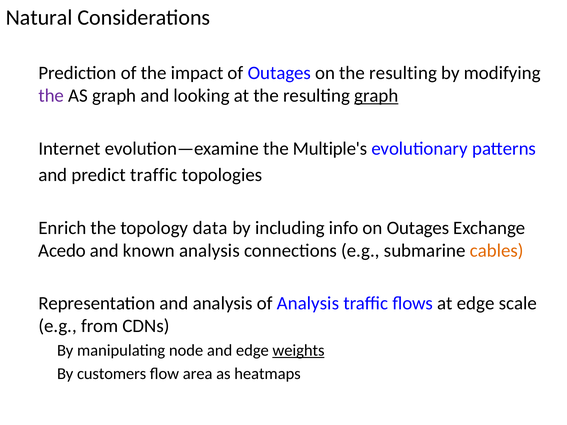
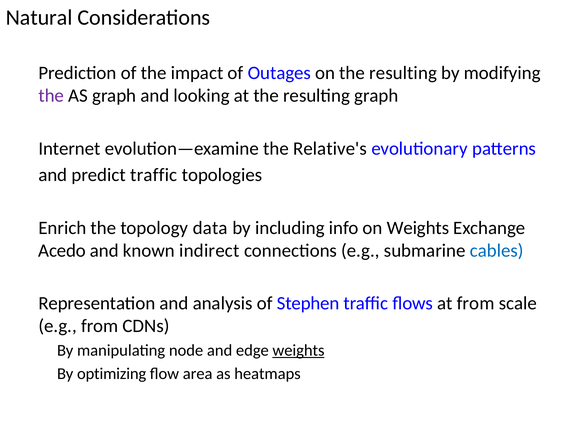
graph at (376, 96) underline: present -> none
Multiple's: Multiple's -> Relative's
on Outages: Outages -> Weights
known analysis: analysis -> indirect
cables colour: orange -> blue
of Analysis: Analysis -> Stephen
at edge: edge -> from
customers: customers -> optimizing
